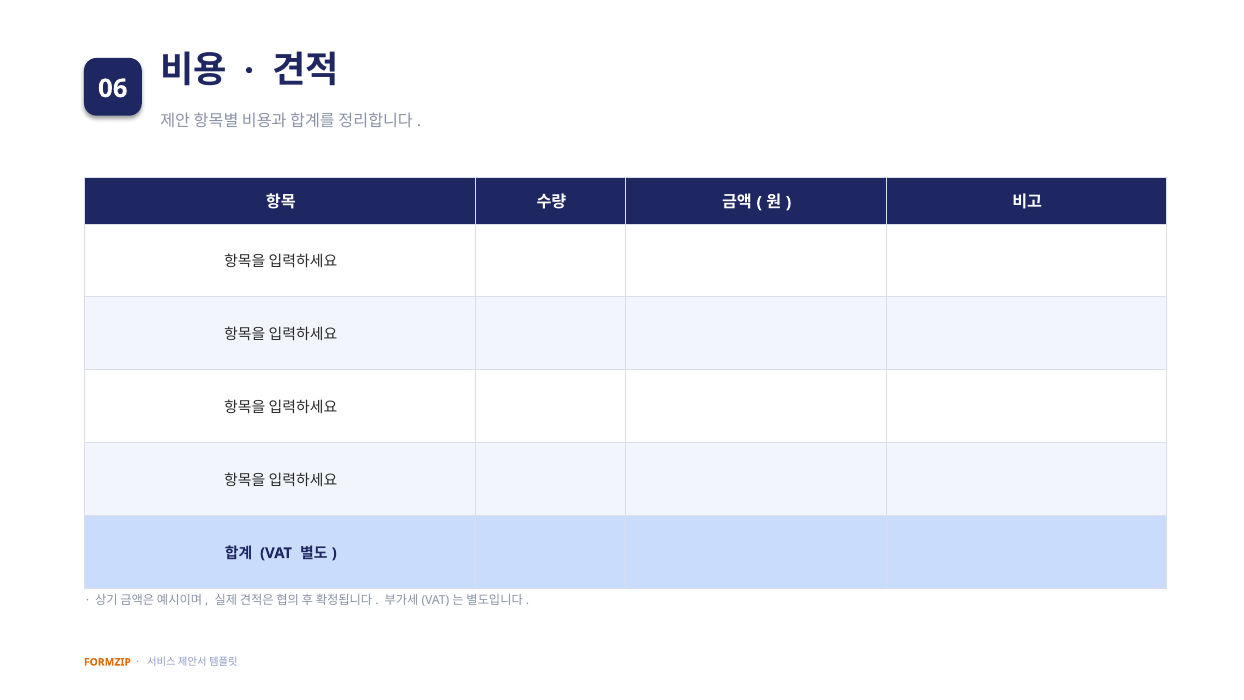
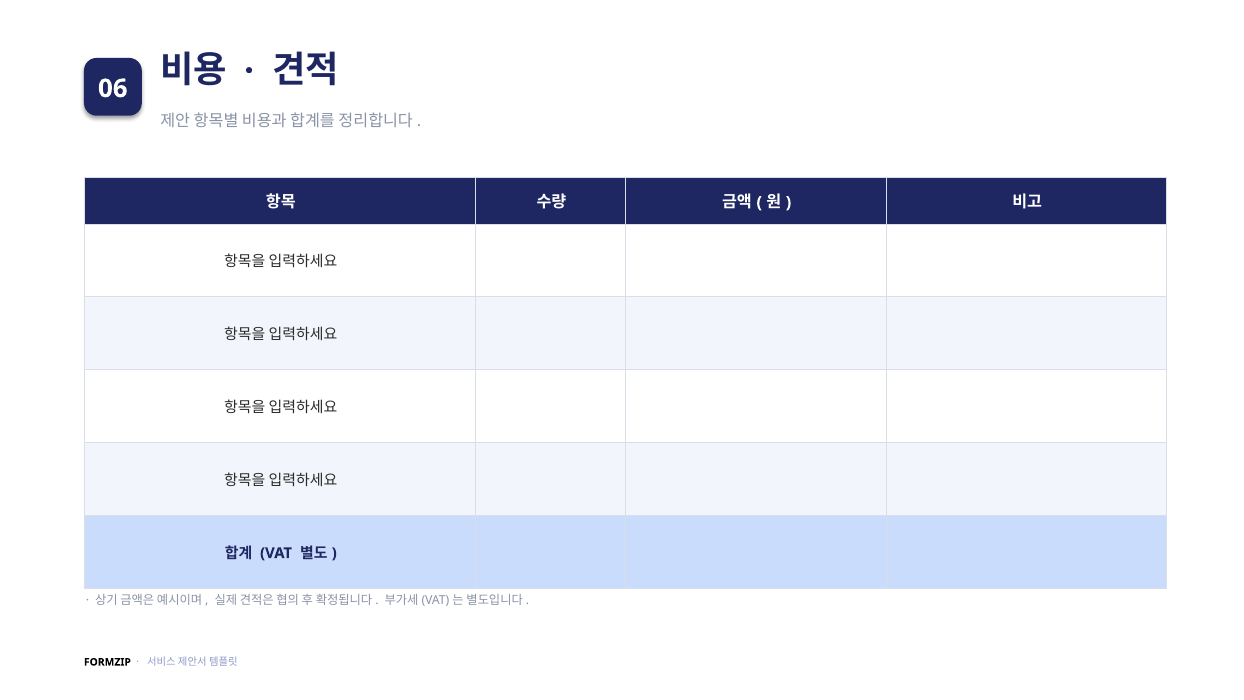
FORMZIP colour: orange -> black
